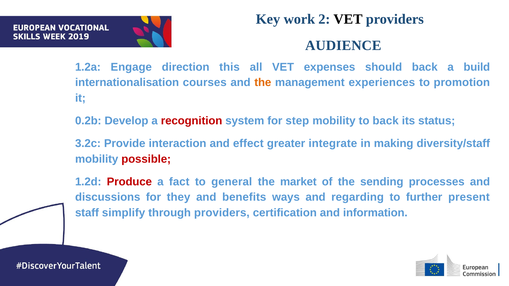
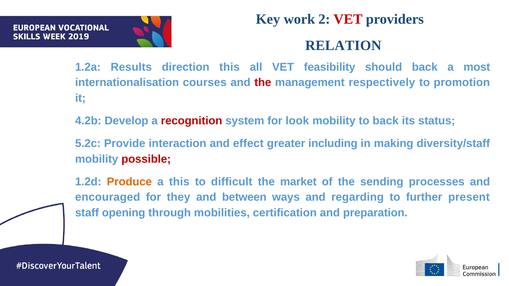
VET at (348, 19) colour: black -> red
AUDIENCE: AUDIENCE -> RELATION
Engage: Engage -> Results
expenses: expenses -> feasibility
build: build -> most
the at (263, 83) colour: orange -> red
experiences: experiences -> respectively
0.2b: 0.2b -> 4.2b
step: step -> look
3.2c: 3.2c -> 5.2c
integrate: integrate -> including
Produce colour: red -> orange
a fact: fact -> this
general: general -> difficult
discussions: discussions -> encouraged
benefits: benefits -> between
simplify: simplify -> opening
through providers: providers -> mobilities
information: information -> preparation
